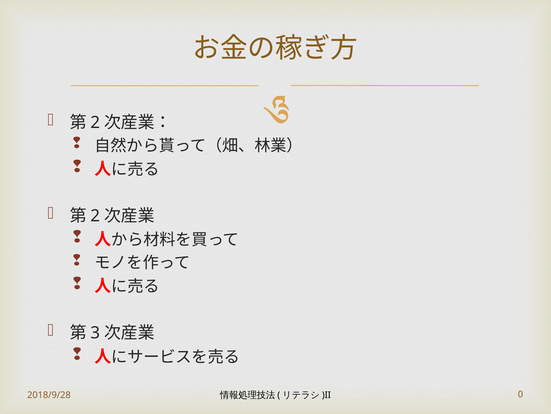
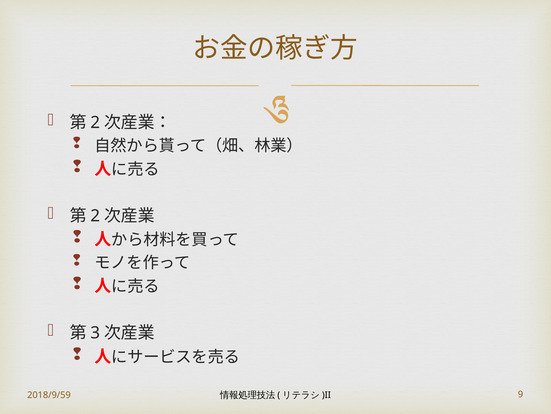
2018/9/28: 2018/9/28 -> 2018/9/59
0: 0 -> 9
